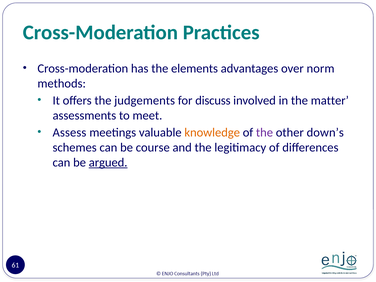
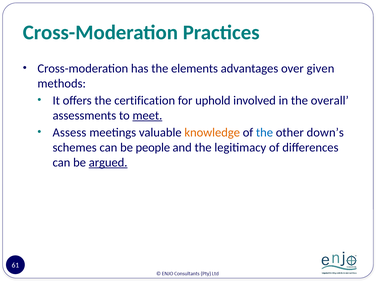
norm: norm -> given
judgements: judgements -> certification
discuss: discuss -> uphold
matter: matter -> overall
meet underline: none -> present
the at (264, 132) colour: purple -> blue
course: course -> people
